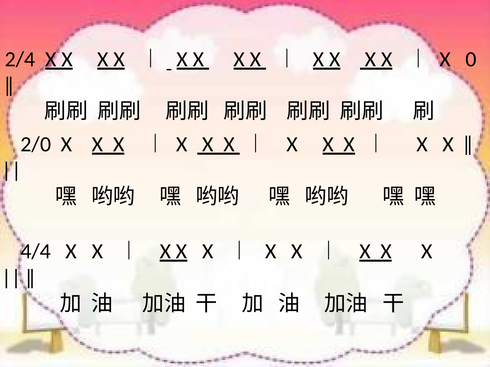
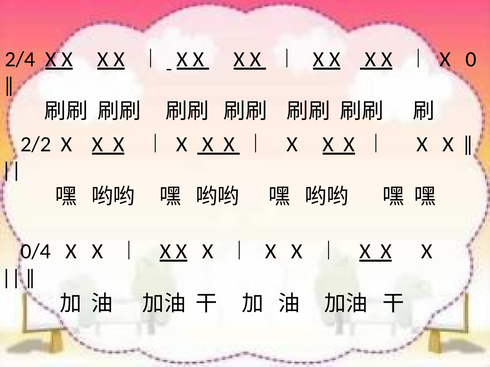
2/0: 2/0 -> 2/2
4/4: 4/4 -> 0/4
